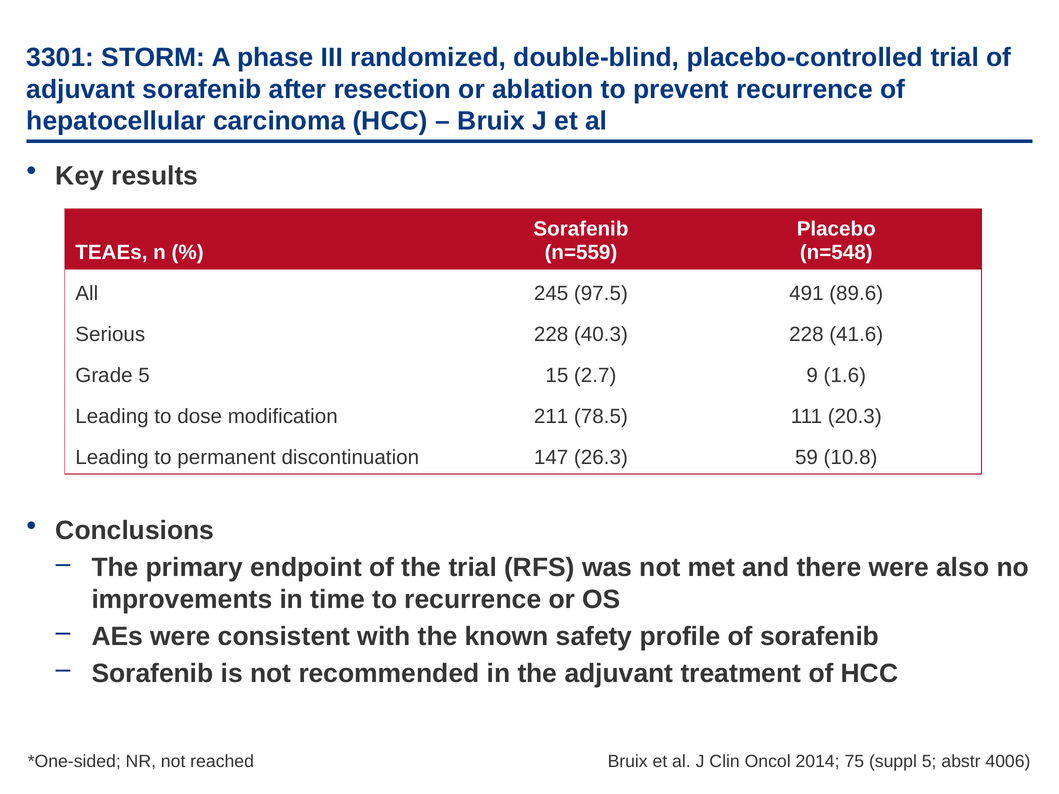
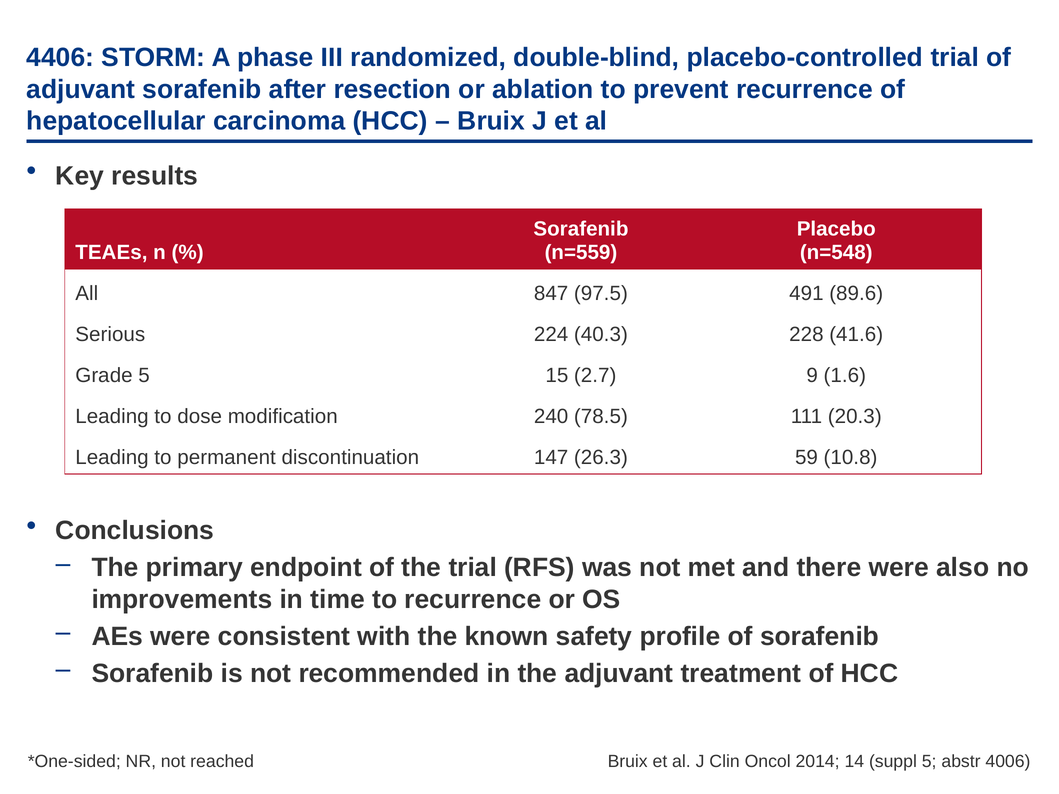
3301: 3301 -> 4406
245: 245 -> 847
Serious 228: 228 -> 224
211: 211 -> 240
75: 75 -> 14
